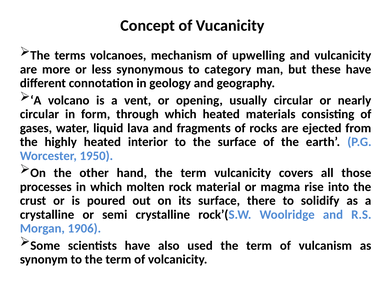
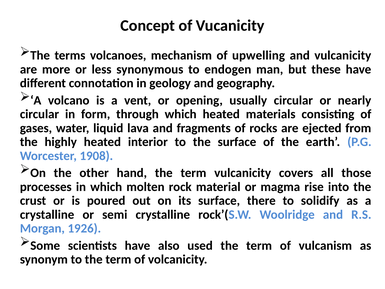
category: category -> endogen
1950: 1950 -> 1908
1906: 1906 -> 1926
